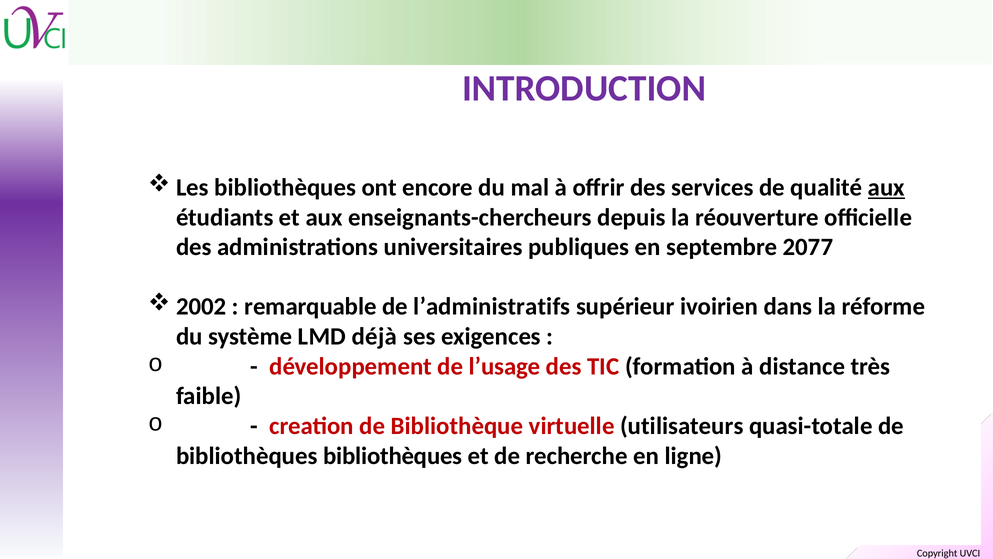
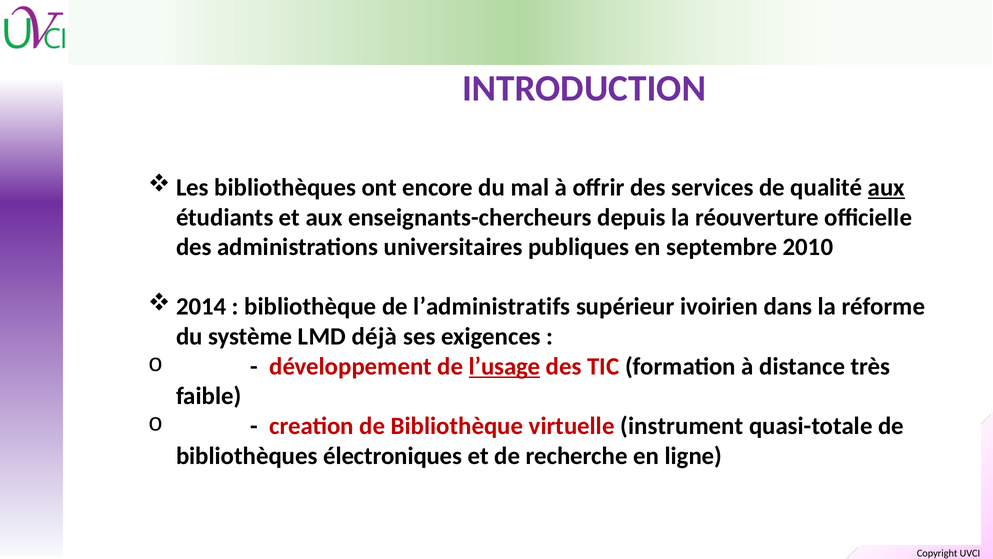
2077: 2077 -> 2010
2002: 2002 -> 2014
remarquable at (310, 307): remarquable -> bibliothèque
l’usage underline: none -> present
utilisateurs: utilisateurs -> instrument
bibliothèques bibliothèques: bibliothèques -> électroniques
